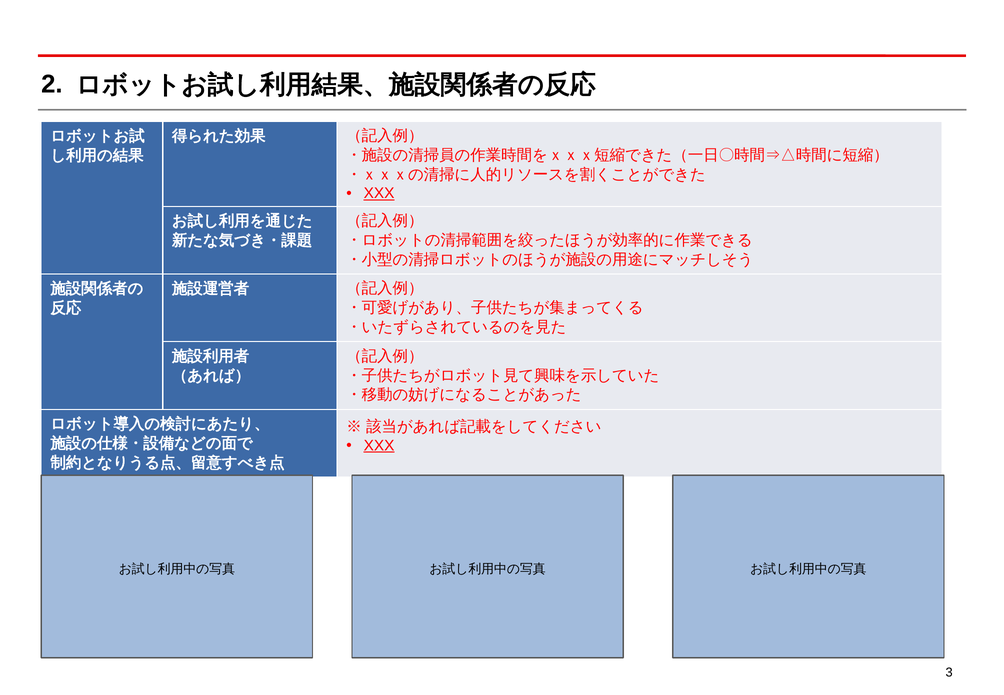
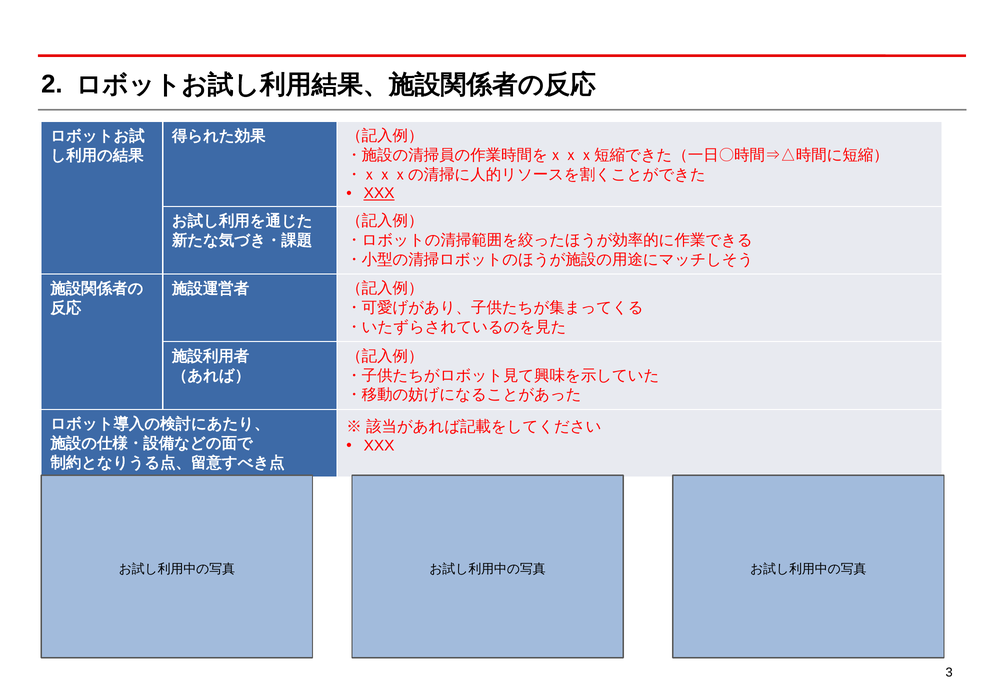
XXX at (379, 445) underline: present -> none
